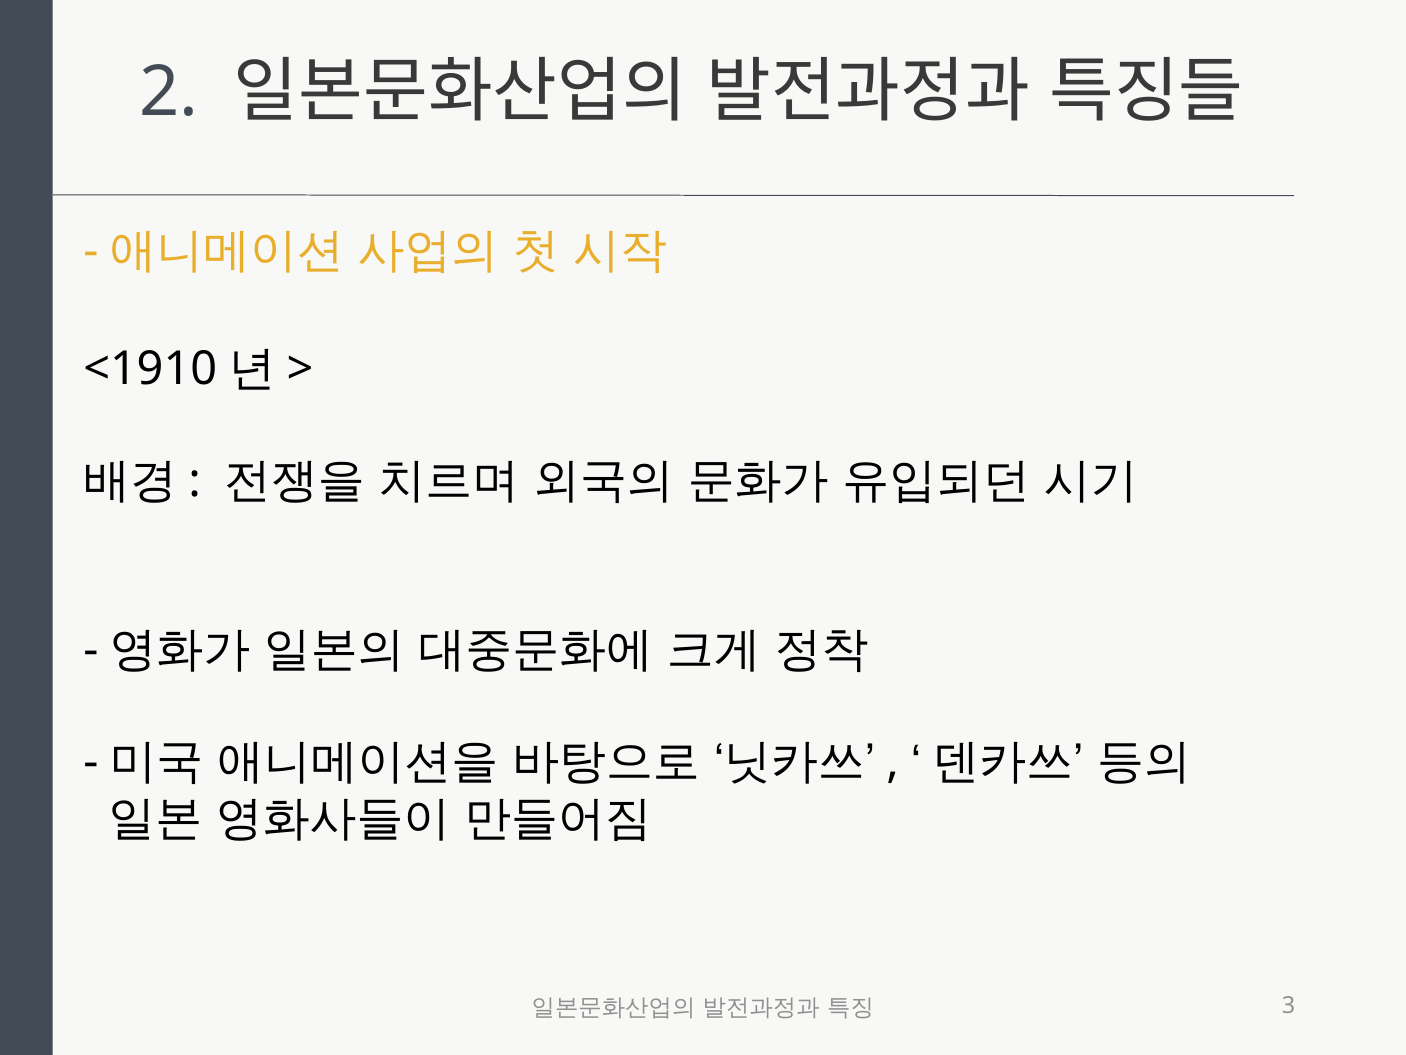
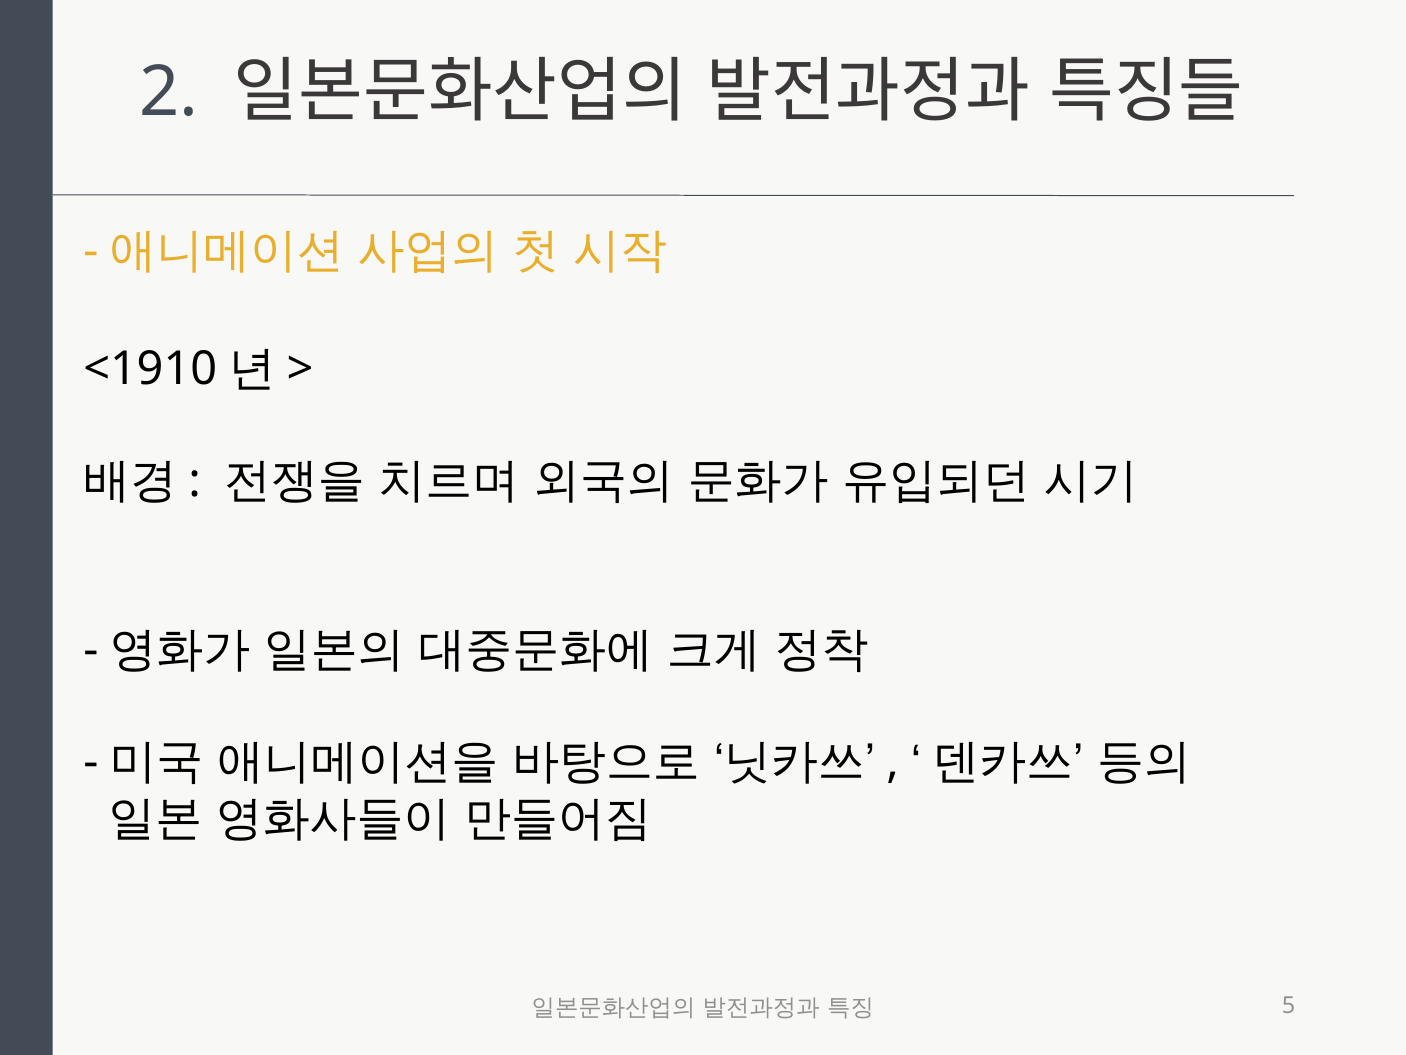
3: 3 -> 5
